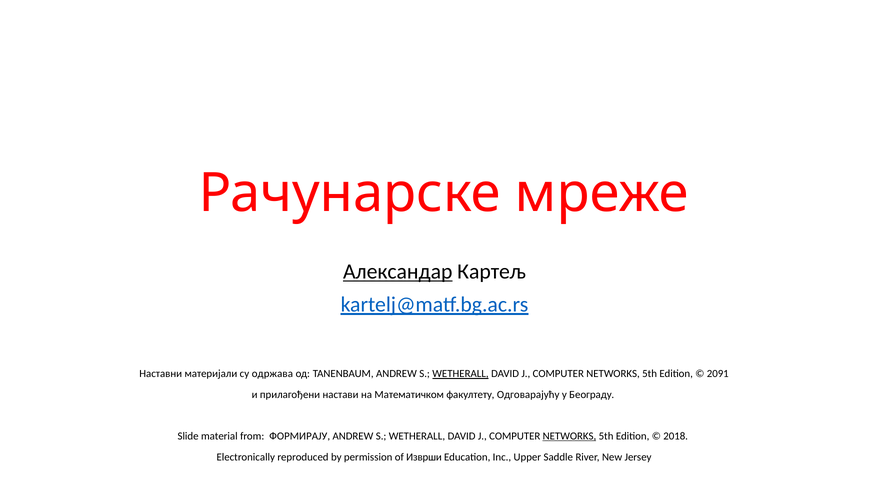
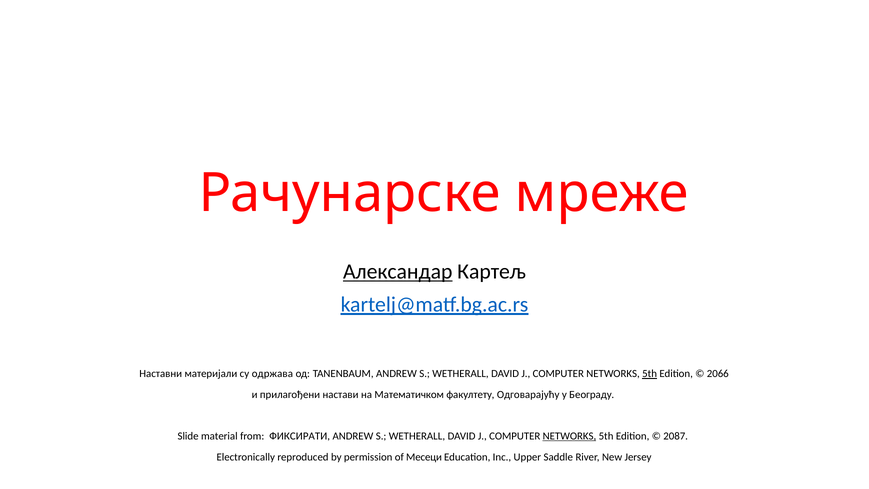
WETHERALL at (460, 374) underline: present -> none
5th at (650, 374) underline: none -> present
2091: 2091 -> 2066
ФОРМИРАЈУ: ФОРМИРАЈУ -> ФИКСИРАТИ
2018: 2018 -> 2087
Изврши: Изврши -> Месеци
